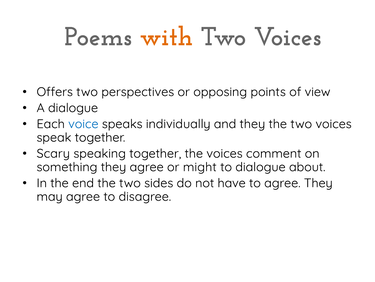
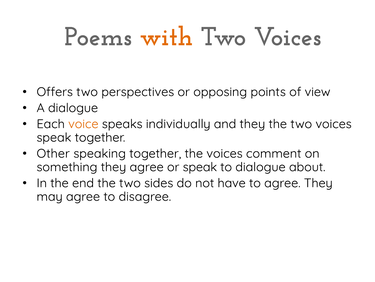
voice colour: blue -> orange
Scary: Scary -> Other
or might: might -> speak
